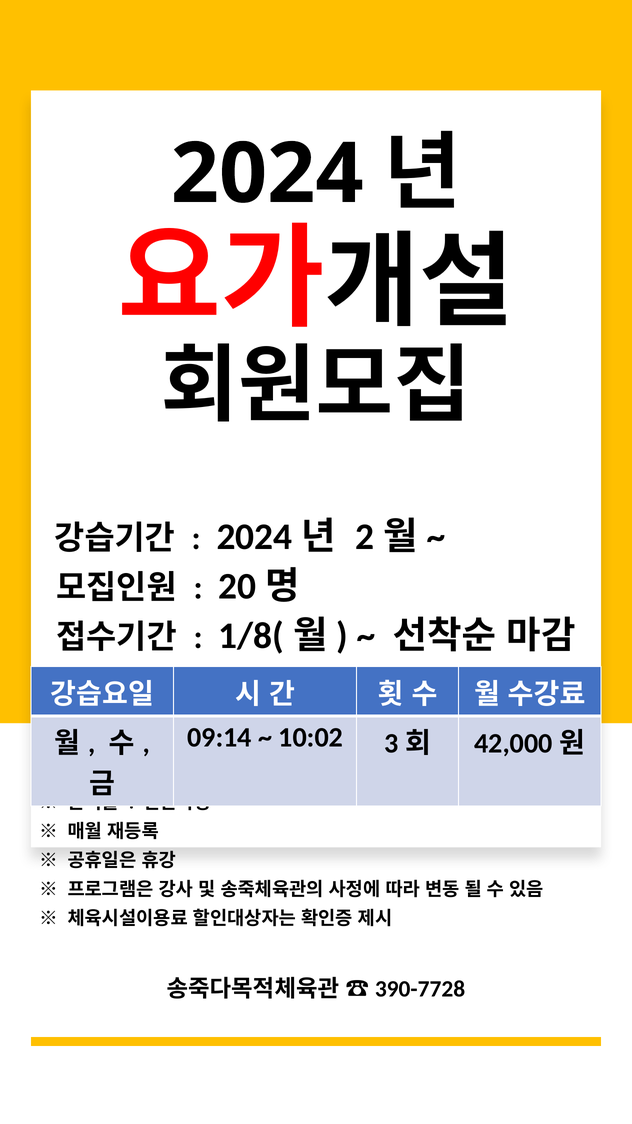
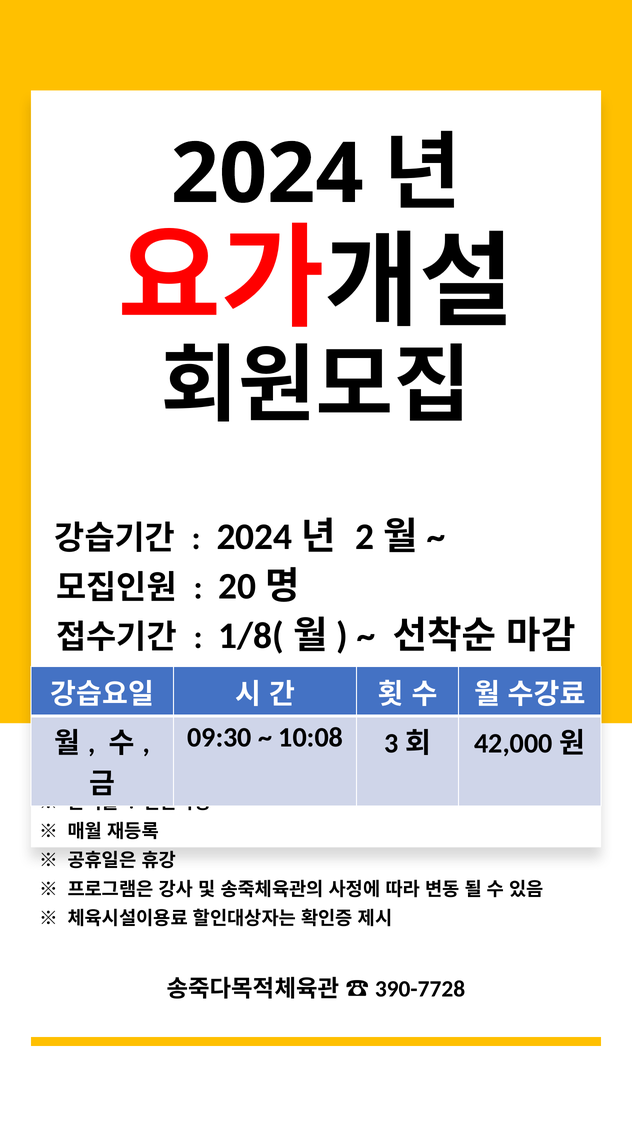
09:14: 09:14 -> 09:30
10:02: 10:02 -> 10:08
